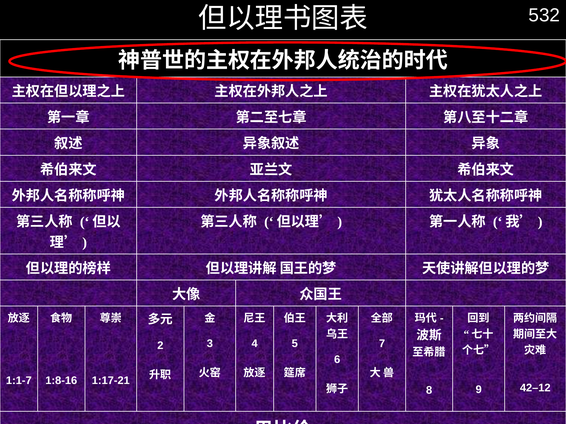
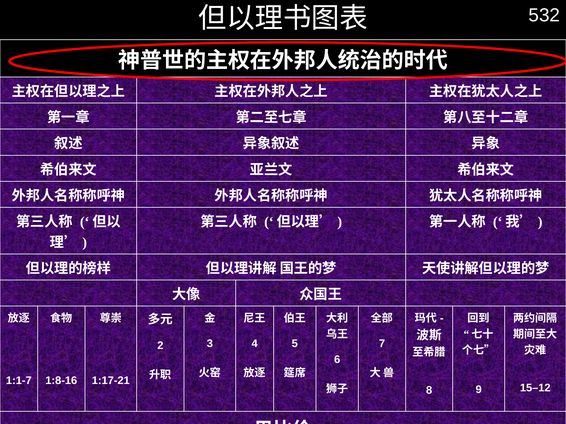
42–12: 42–12 -> 15–12
